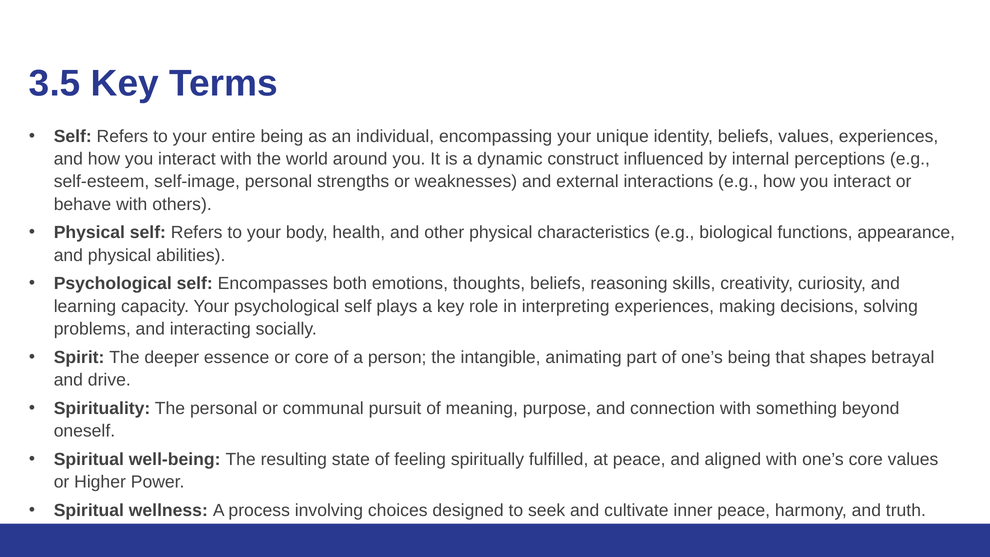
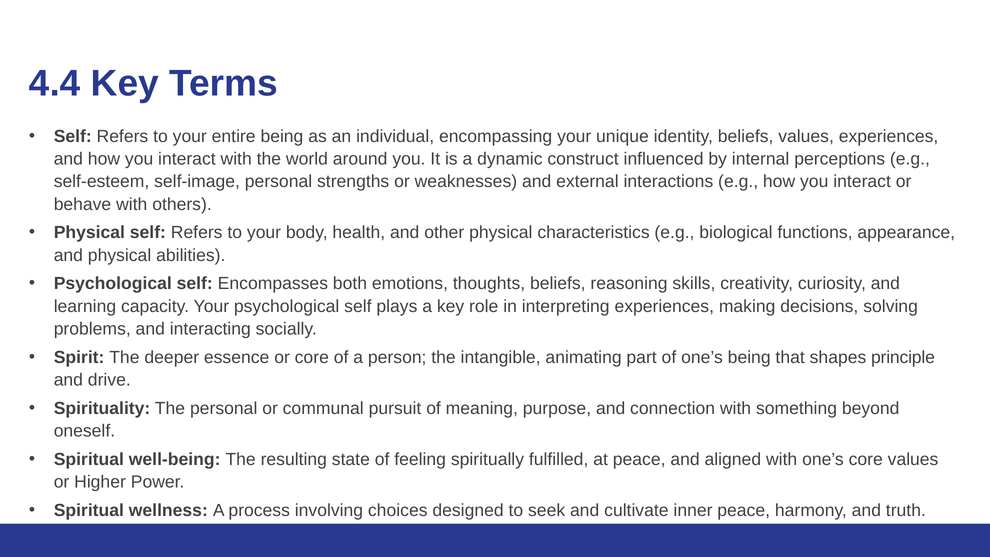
3.5: 3.5 -> 4.4
betrayal: betrayal -> principle
